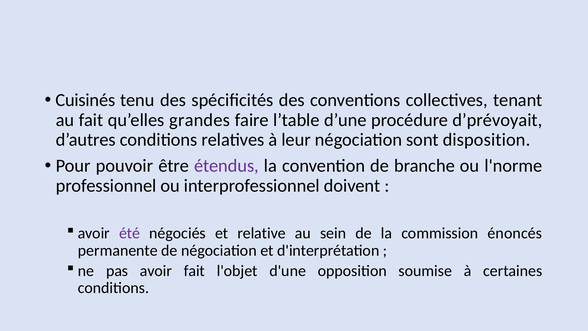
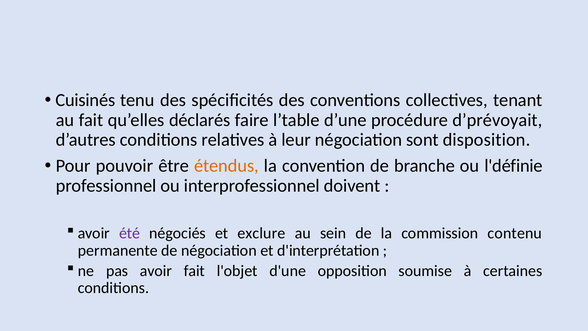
grandes: grandes -> déclarés
étendus colour: purple -> orange
l'norme: l'norme -> l'définie
relative: relative -> exclure
énoncés: énoncés -> contenu
